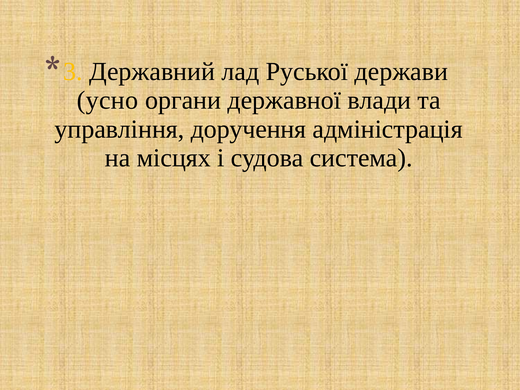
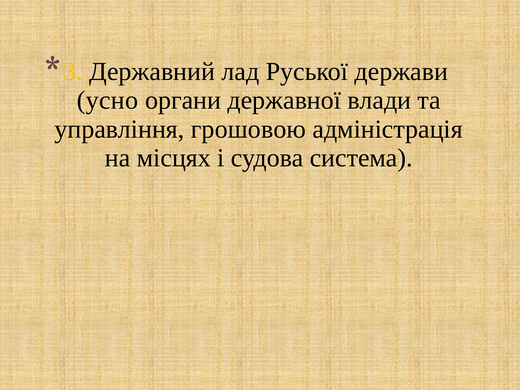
доручення: доручення -> грошовою
